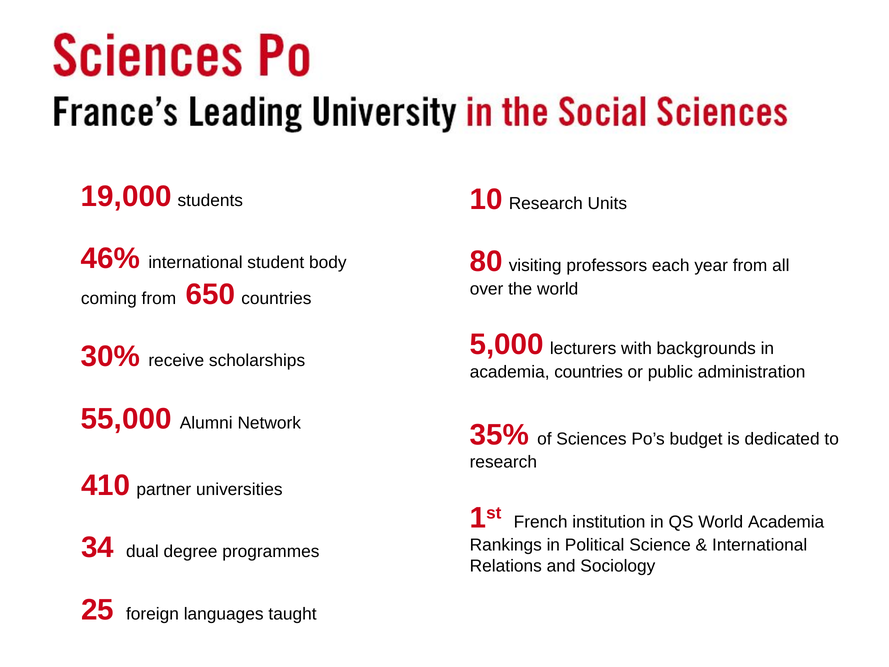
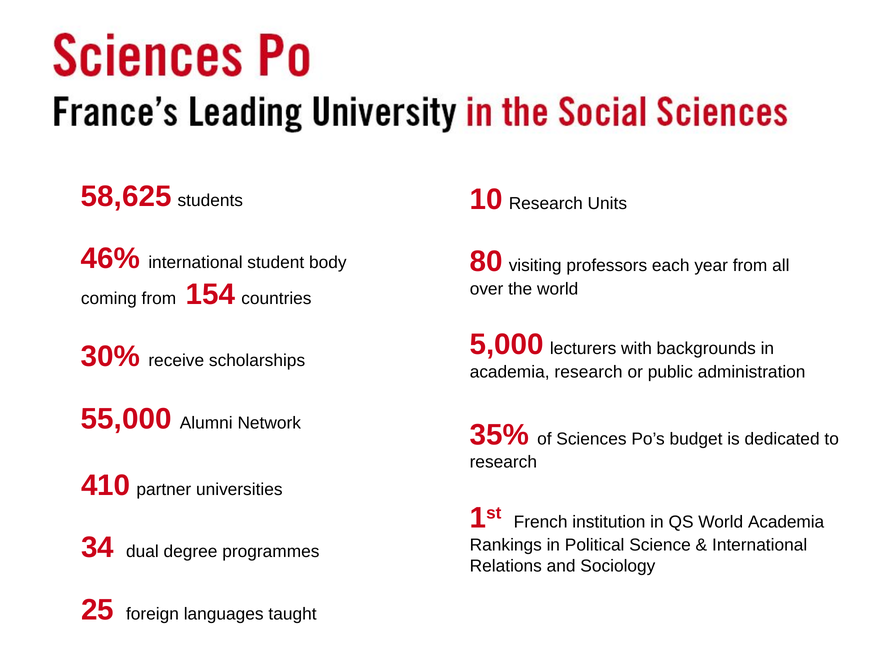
19,000: 19,000 -> 58,625
650: 650 -> 154
academia countries: countries -> research
